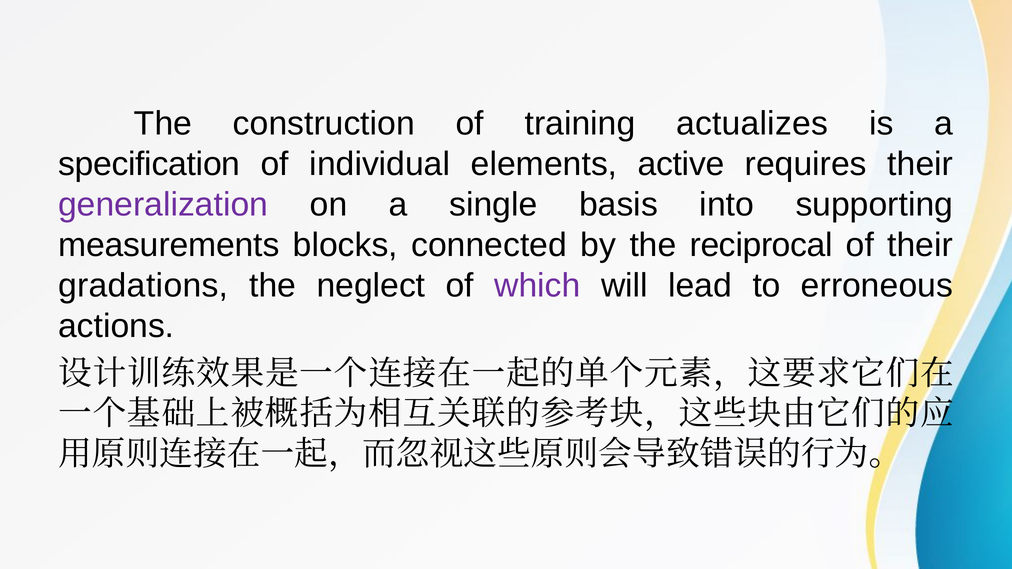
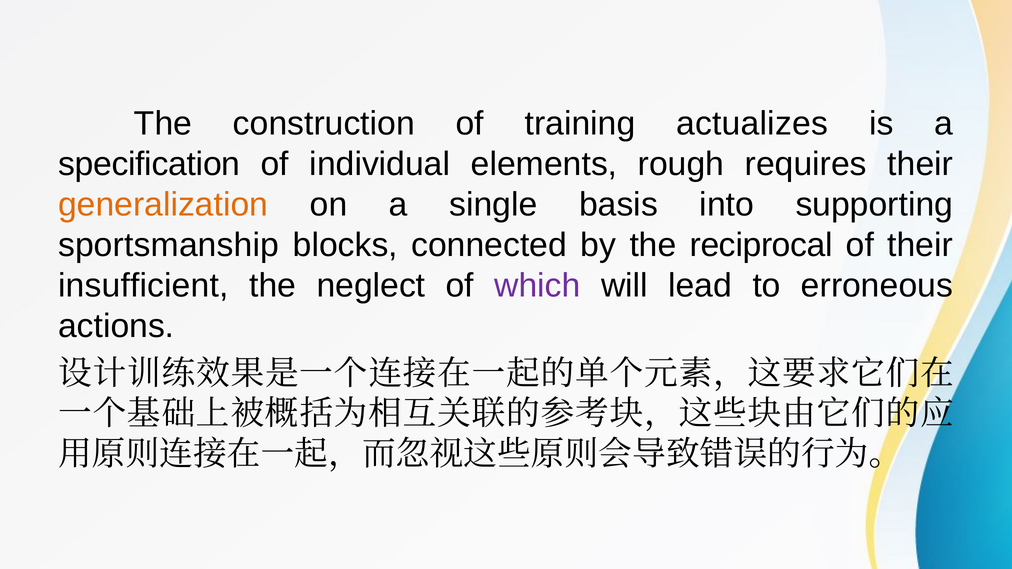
active: active -> rough
generalization colour: purple -> orange
measurements: measurements -> sportsmanship
gradations: gradations -> insufficient
